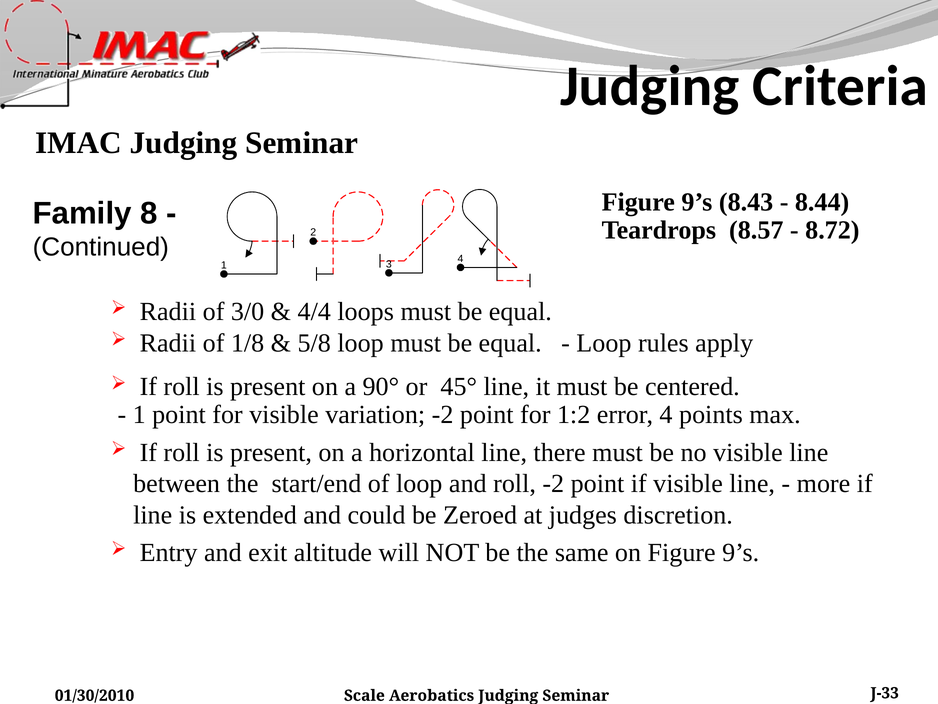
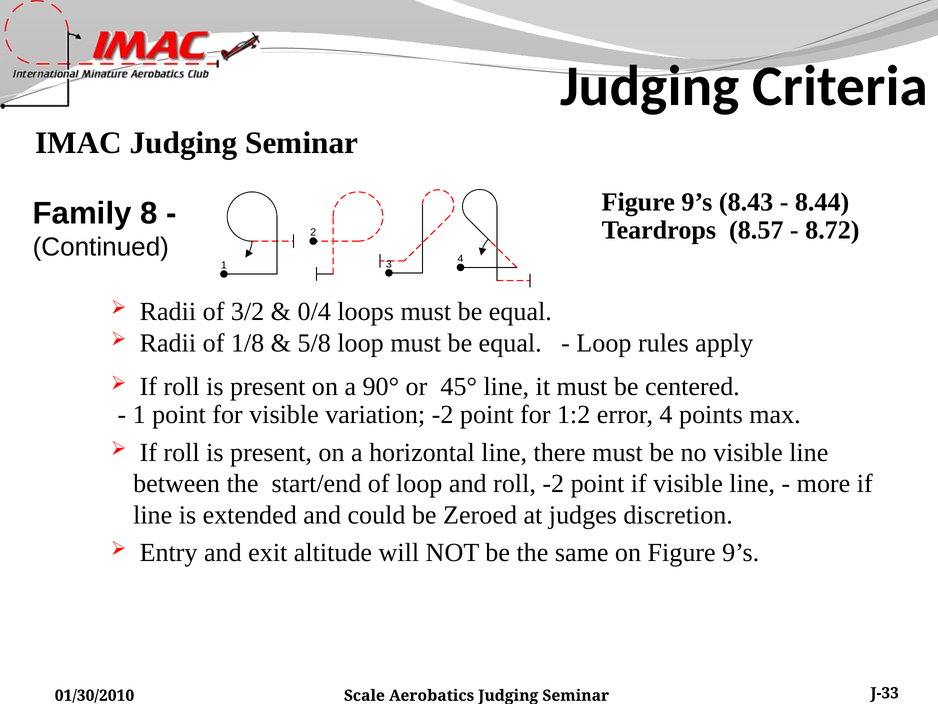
3/0: 3/0 -> 3/2
4/4: 4/4 -> 0/4
